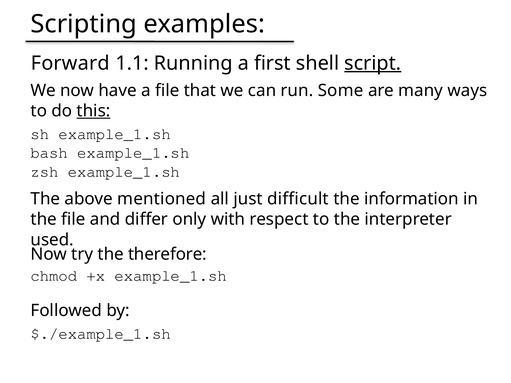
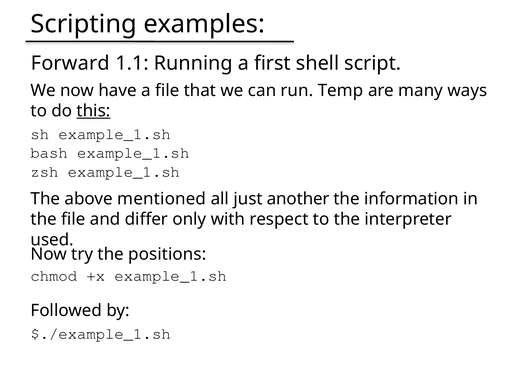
script underline: present -> none
Some: Some -> Temp
difficult: difficult -> another
therefore: therefore -> positions
